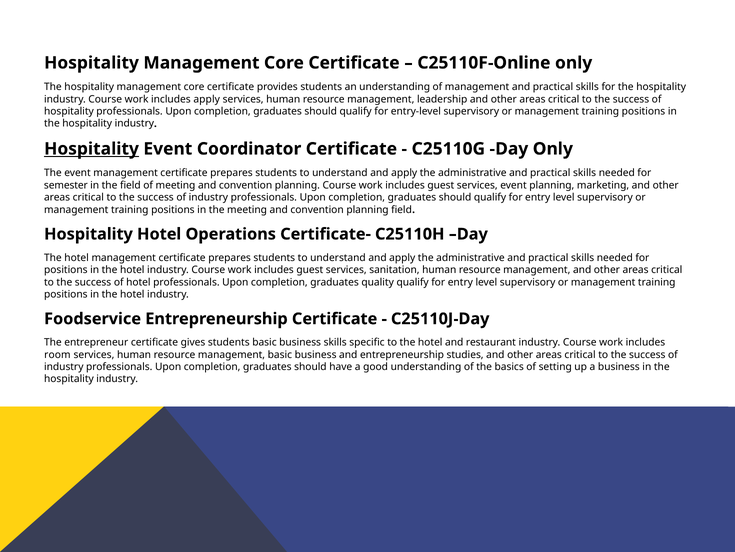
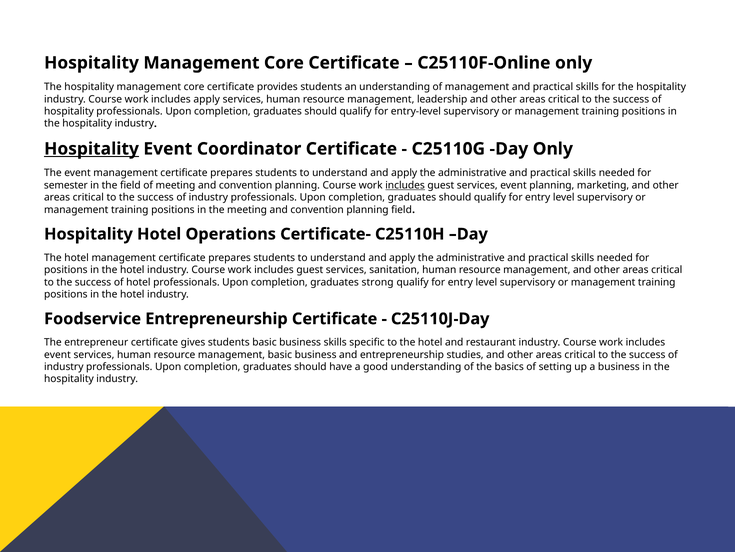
includes at (405, 185) underline: none -> present
quality: quality -> strong
room at (57, 354): room -> event
